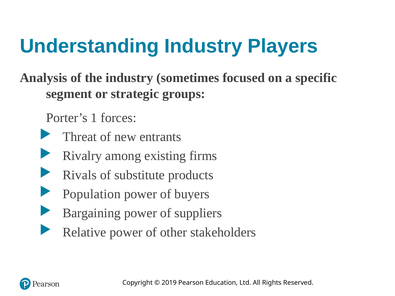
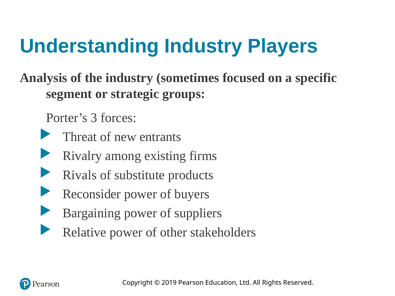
1: 1 -> 3
Population: Population -> Reconsider
